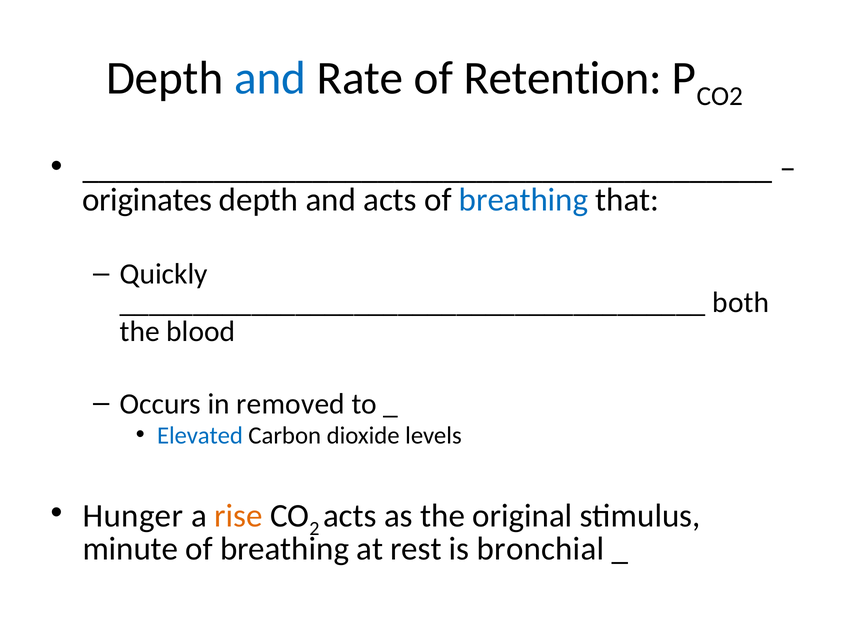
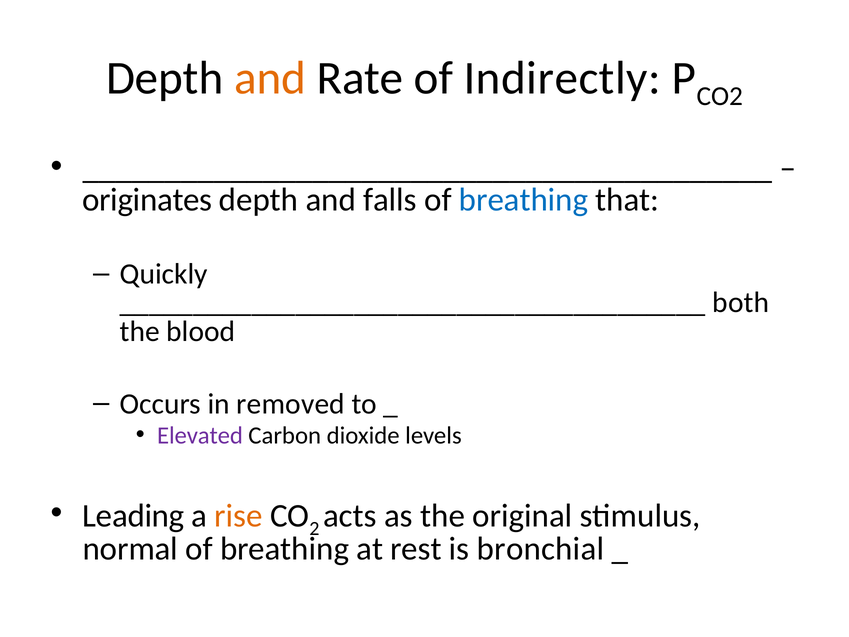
and at (270, 78) colour: blue -> orange
Retention: Retention -> Indirectly
and acts: acts -> falls
Elevated colour: blue -> purple
Hunger: Hunger -> Leading
minute: minute -> normal
